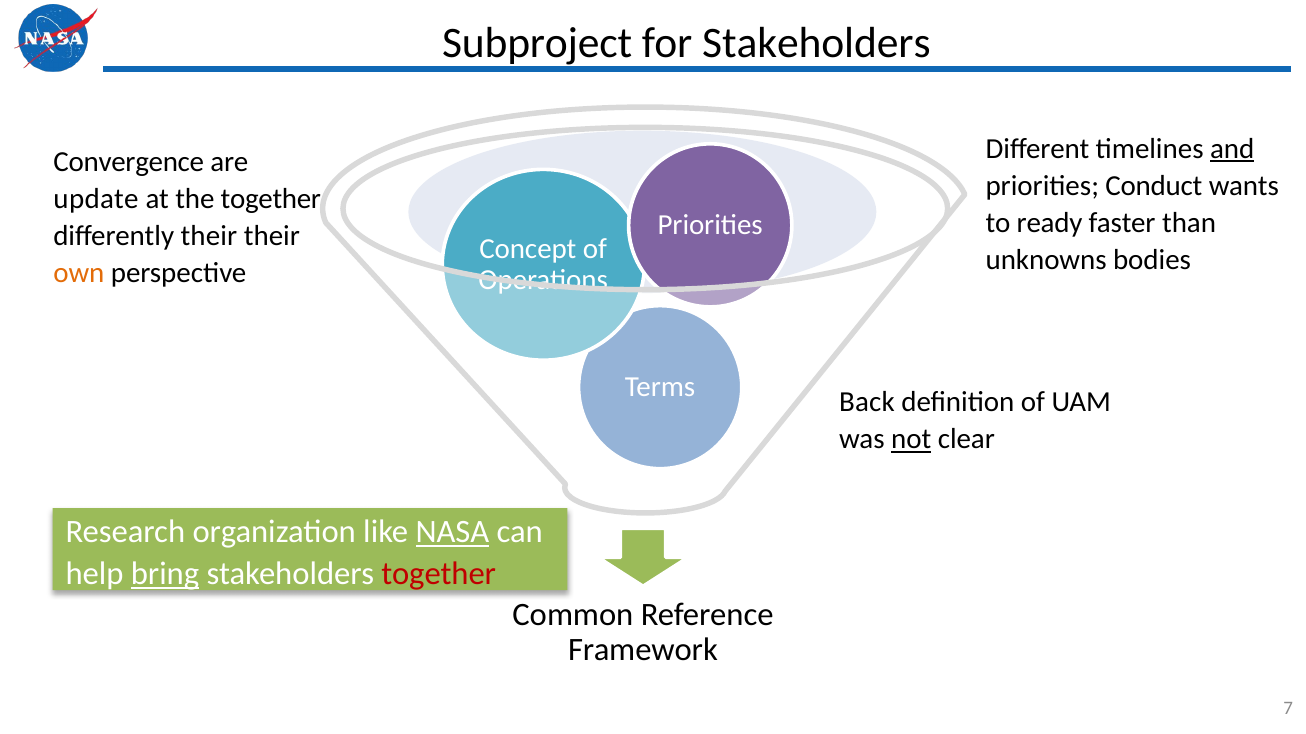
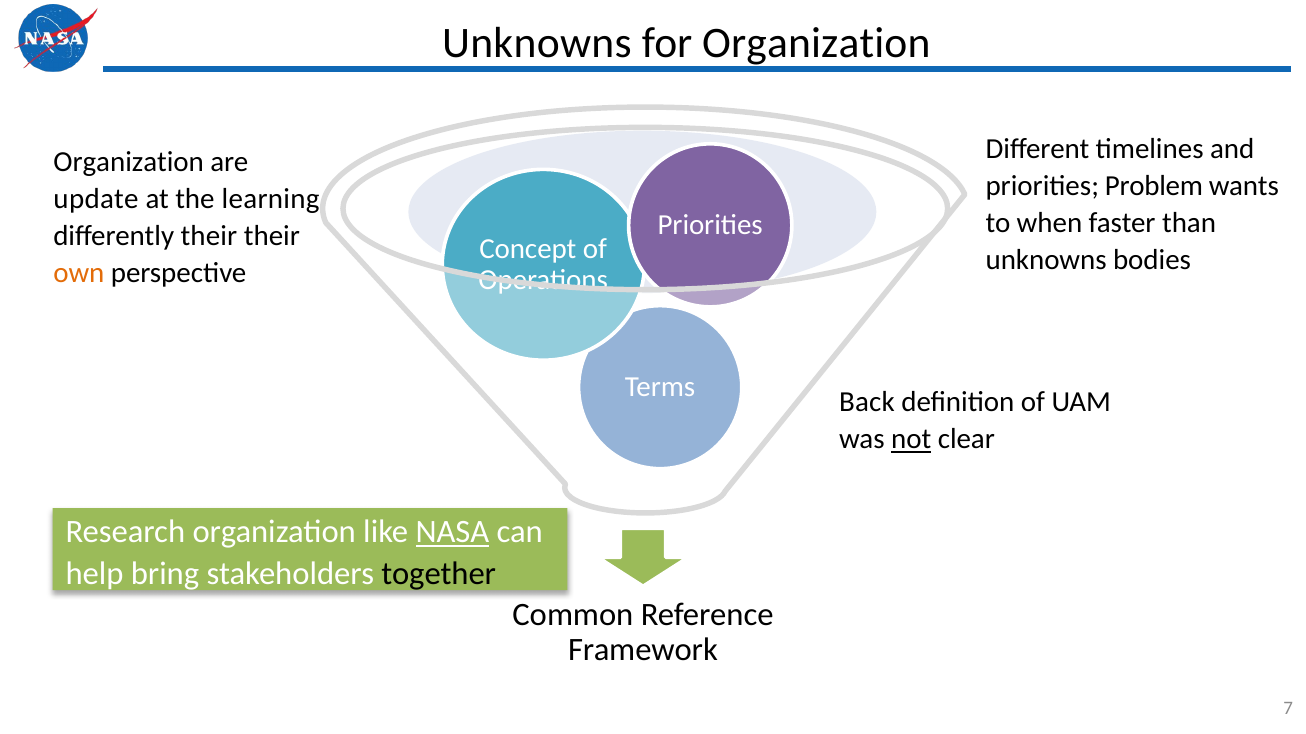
Subproject at (537, 43): Subproject -> Unknowns
for Stakeholders: Stakeholders -> Organization
and underline: present -> none
Convergence at (129, 162): Convergence -> Organization
Conduct: Conduct -> Problem
the together: together -> learning
ready: ready -> when
bring underline: present -> none
together at (439, 574) colour: red -> black
